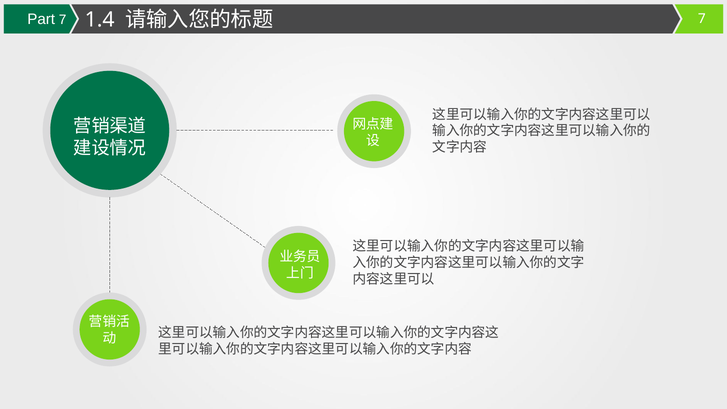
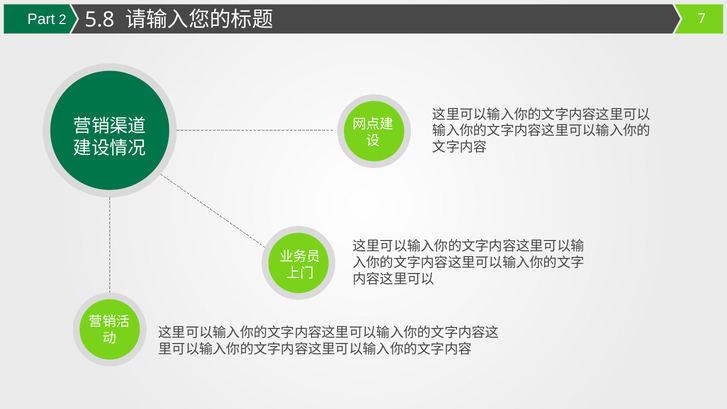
Part 7: 7 -> 2
1.4: 1.4 -> 5.8
